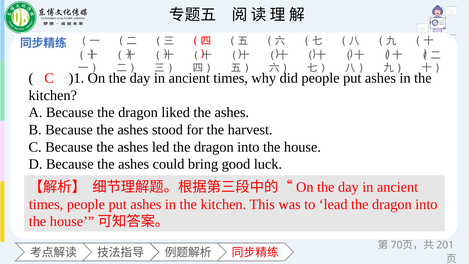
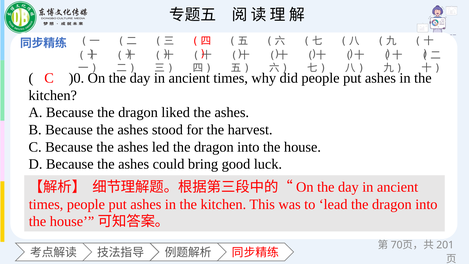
)1: )1 -> )0
